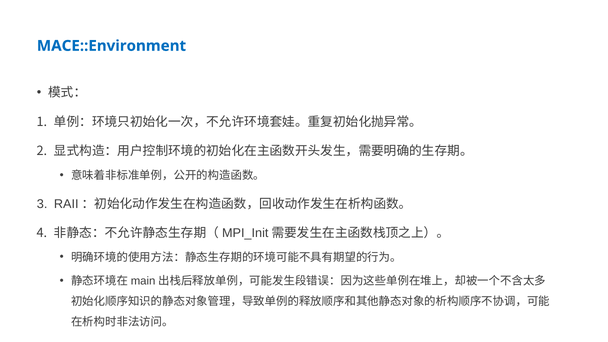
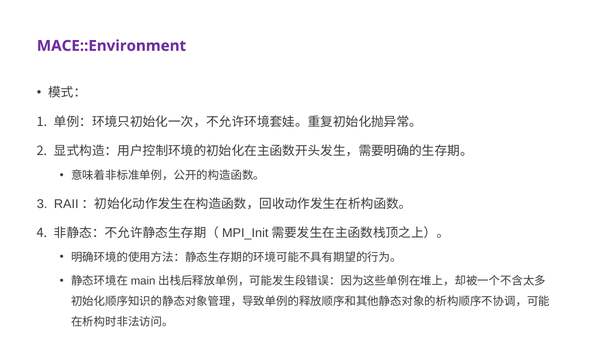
MACE::Environment colour: blue -> purple
